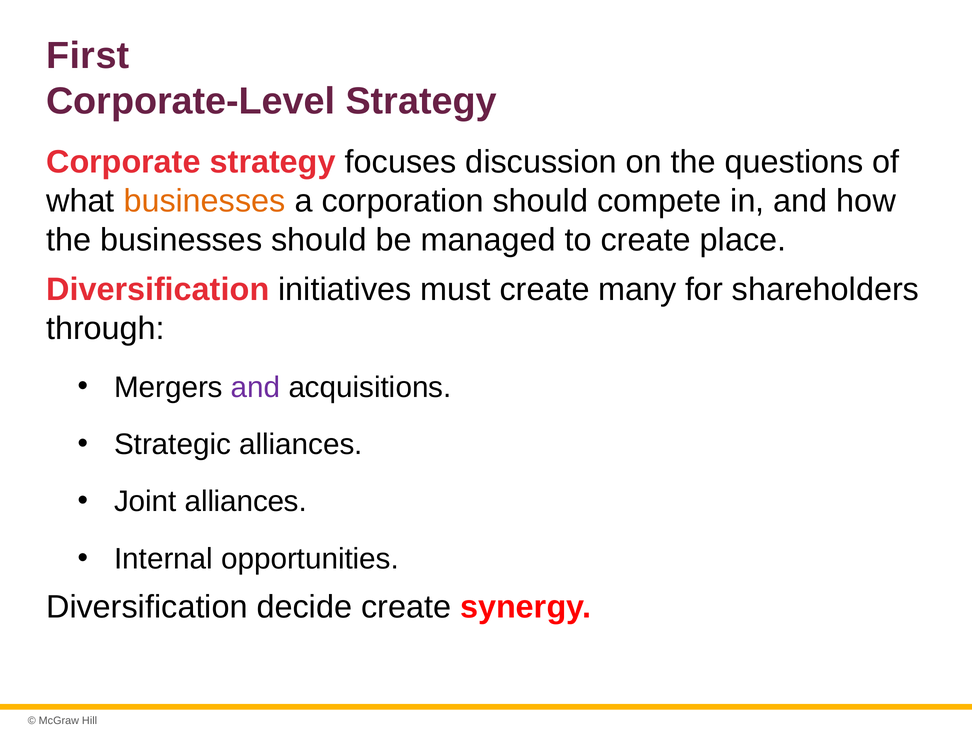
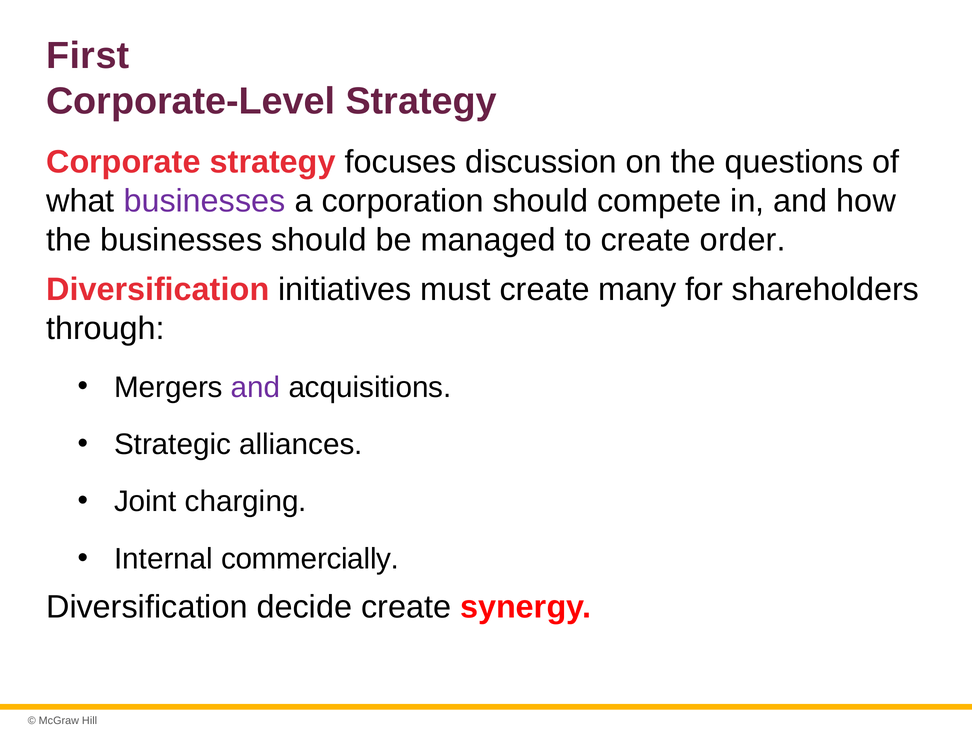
businesses at (205, 201) colour: orange -> purple
place: place -> order
Joint alliances: alliances -> charging
opportunities: opportunities -> commercially
